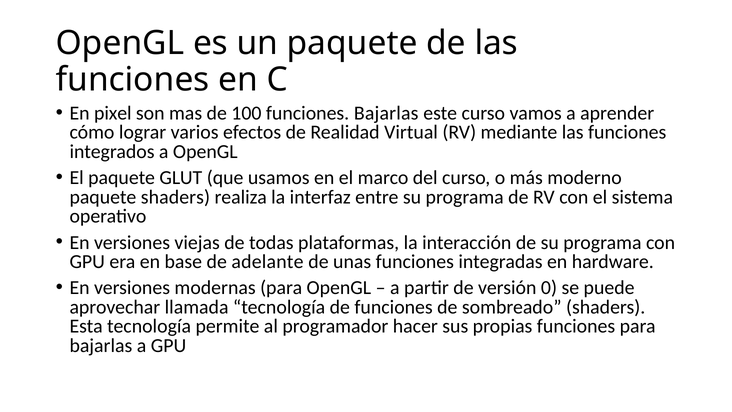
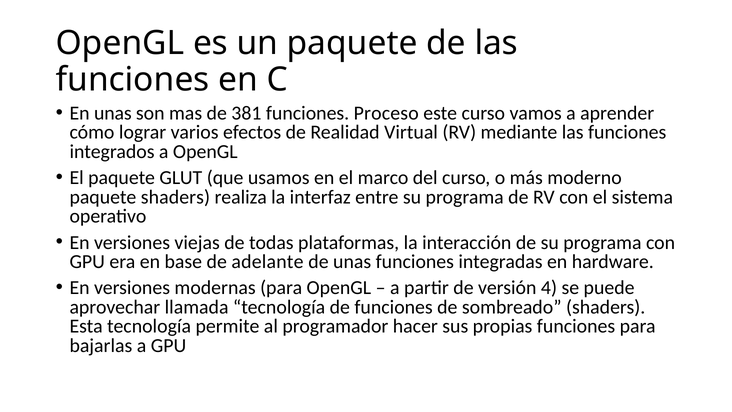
En pixel: pixel -> unas
100: 100 -> 381
funciones Bajarlas: Bajarlas -> Proceso
0: 0 -> 4
